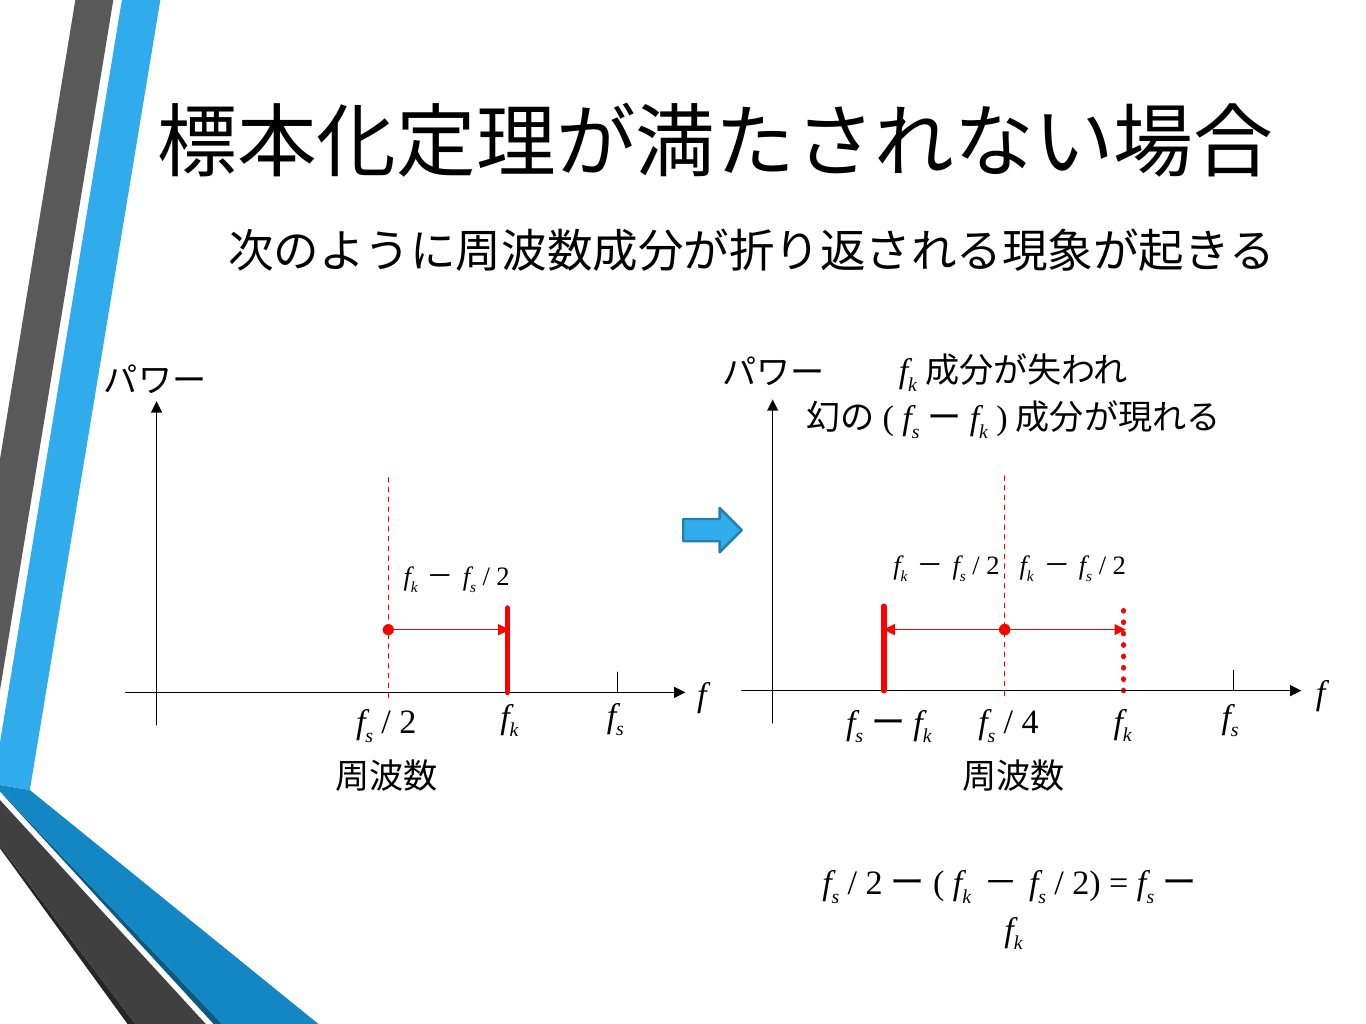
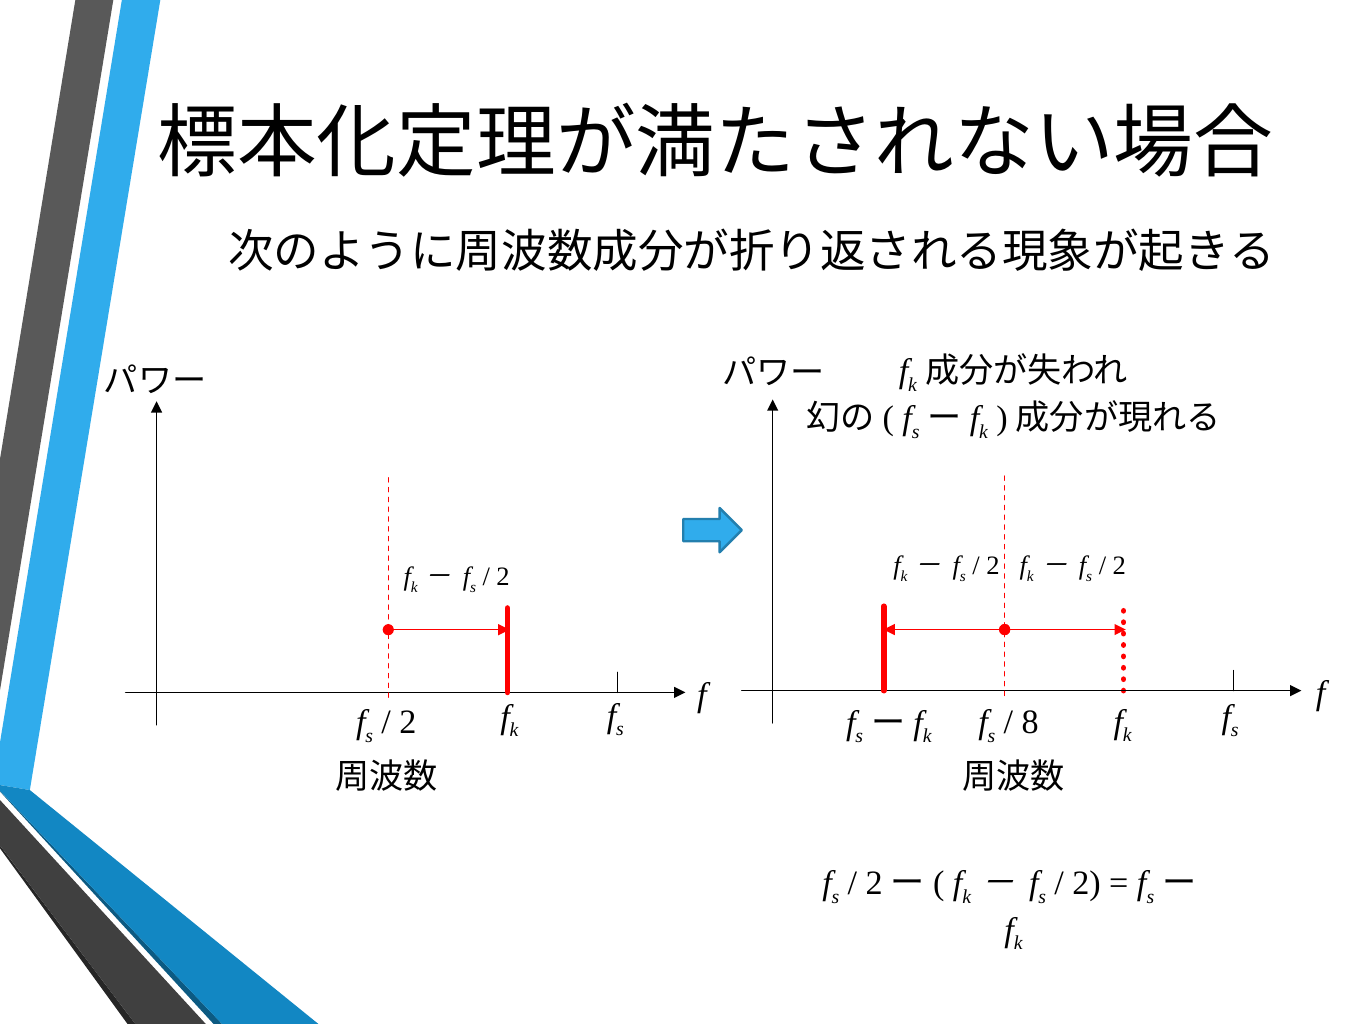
4: 4 -> 8
